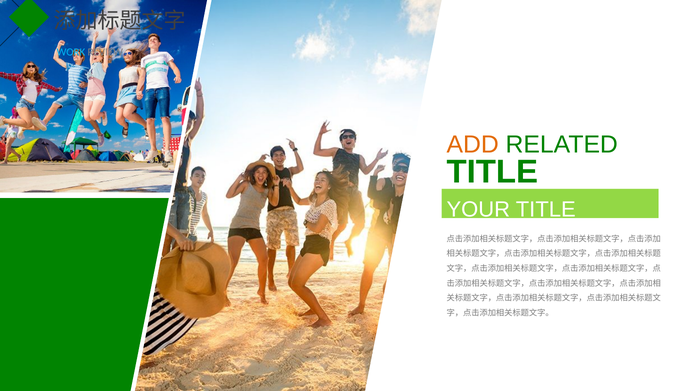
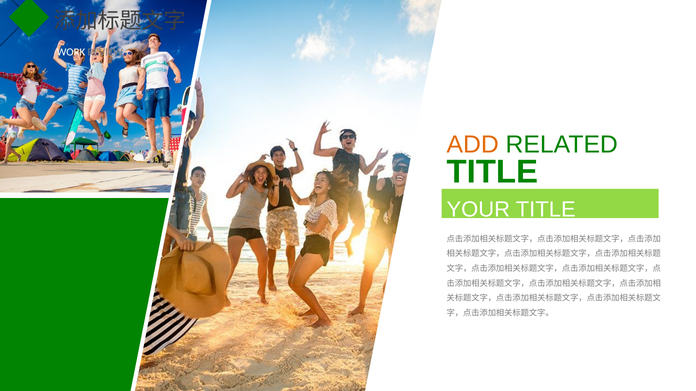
WORK colour: light blue -> white
